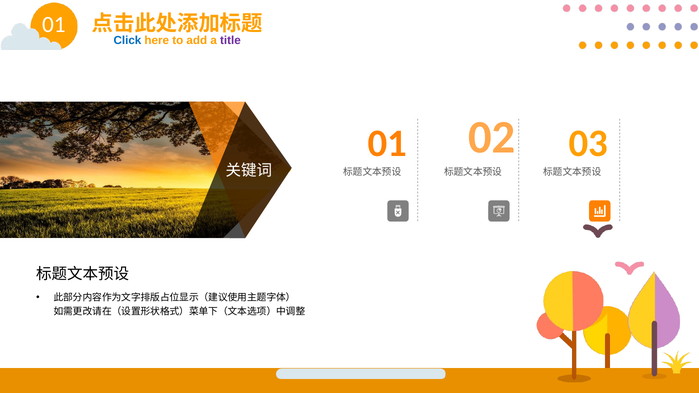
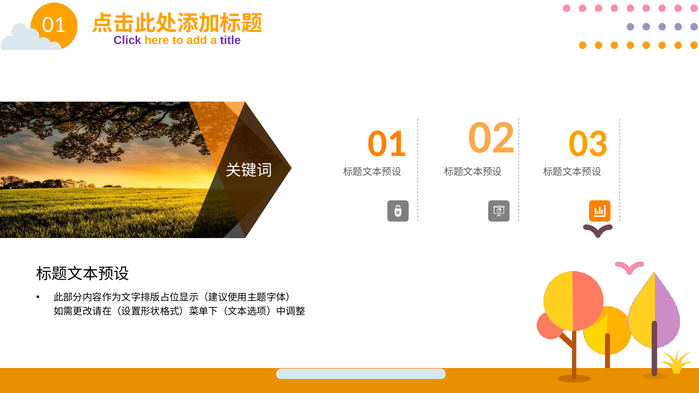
Click colour: blue -> purple
